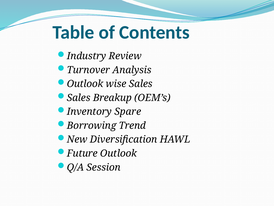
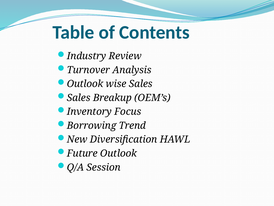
Spare: Spare -> Focus
